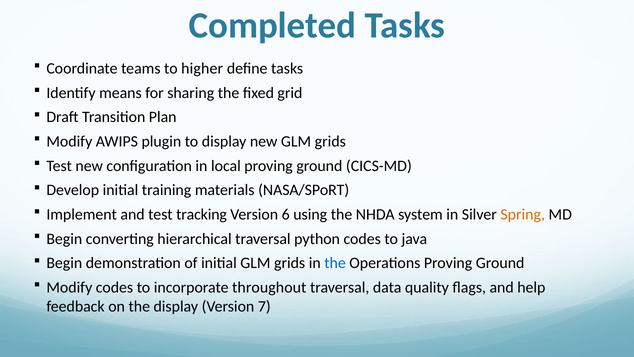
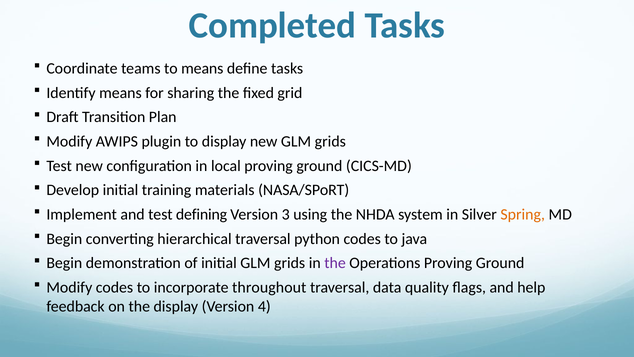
to higher: higher -> means
tracking: tracking -> defining
6: 6 -> 3
the at (335, 263) colour: blue -> purple
7: 7 -> 4
